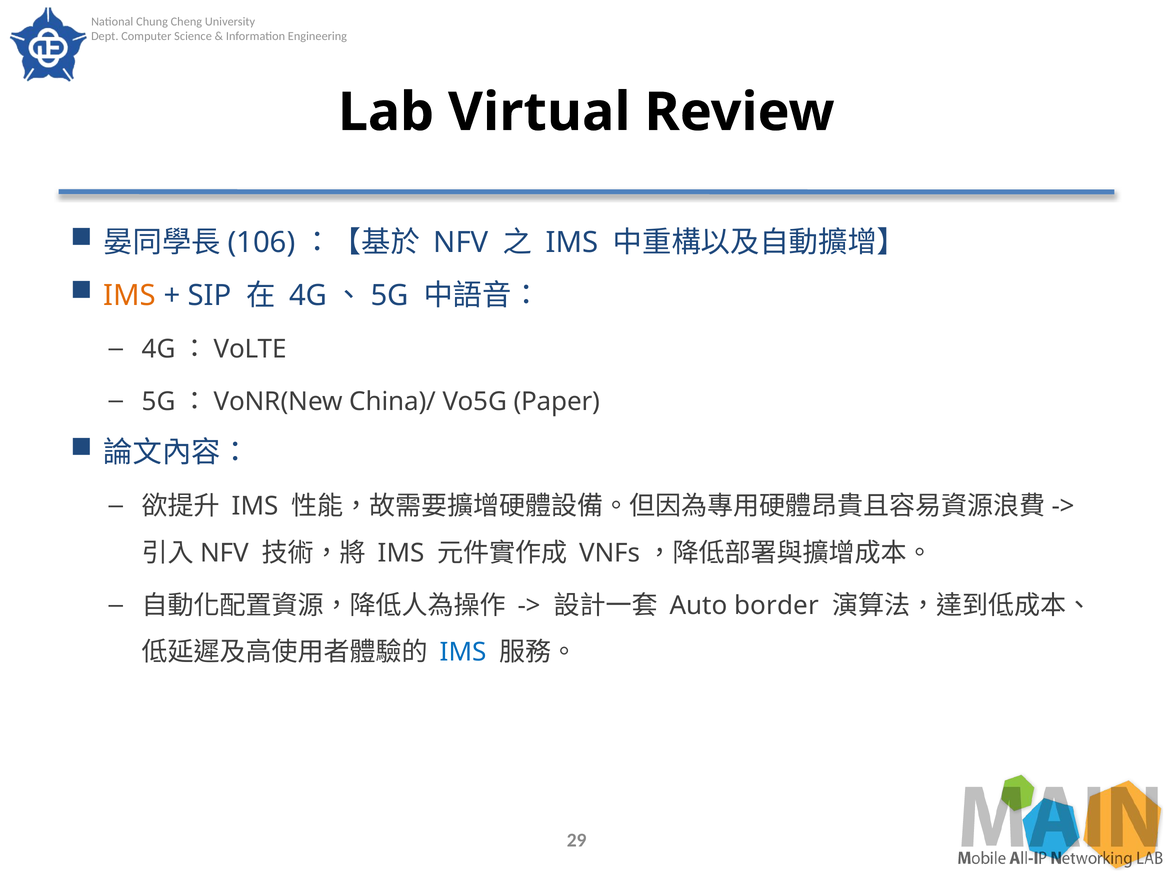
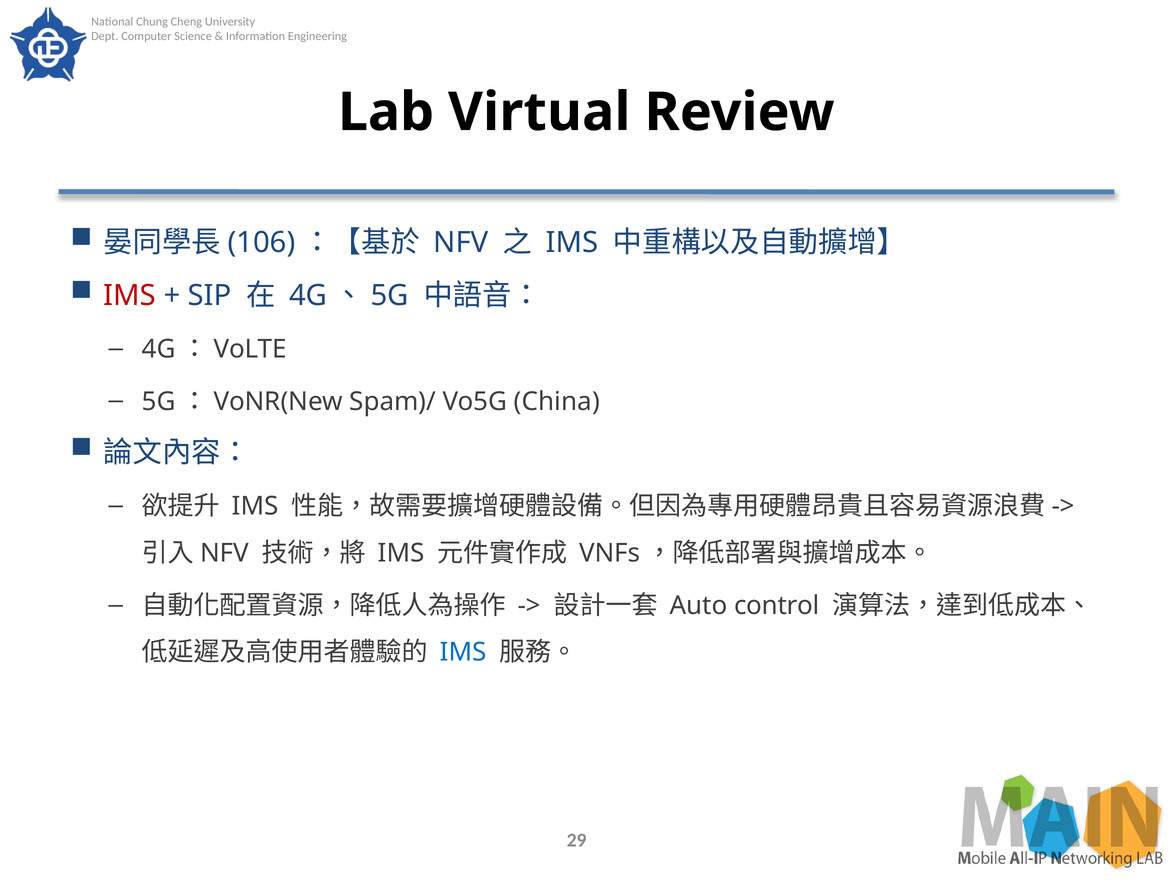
IMS at (130, 295) colour: orange -> red
China)/: China)/ -> Spam)/
Paper: Paper -> China
border: border -> control
